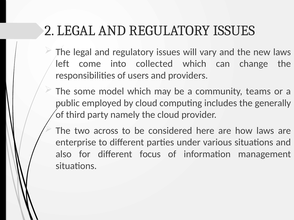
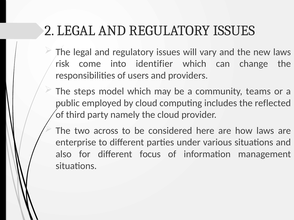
left: left -> risk
collected: collected -> identifier
some: some -> steps
generally: generally -> reflected
